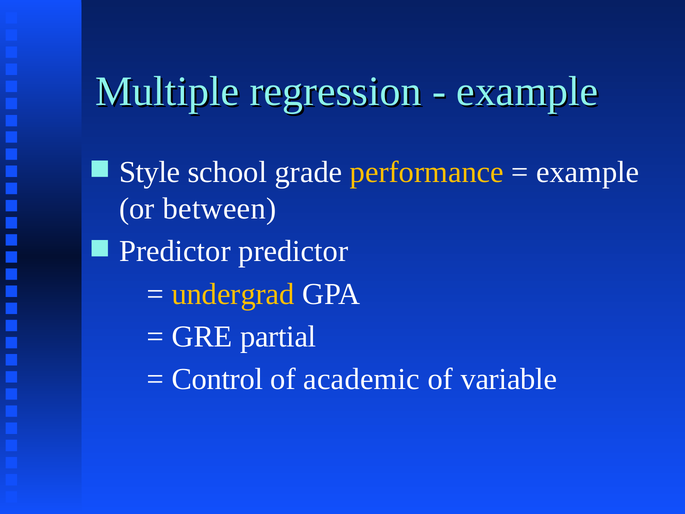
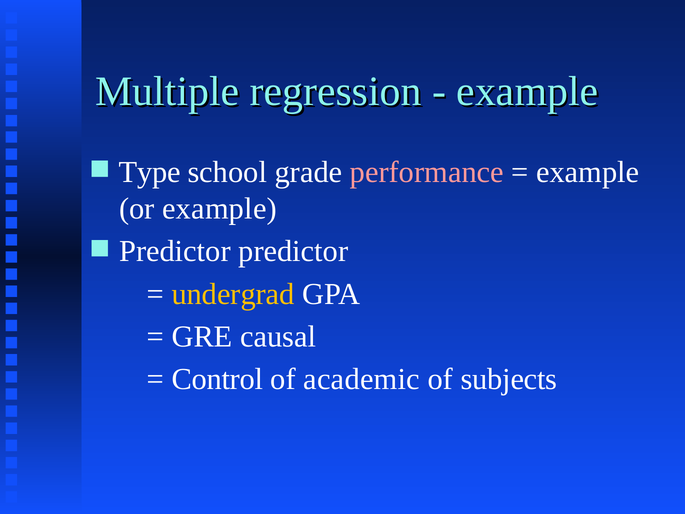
Style: Style -> Type
performance colour: yellow -> pink
or between: between -> example
partial: partial -> causal
variable: variable -> subjects
